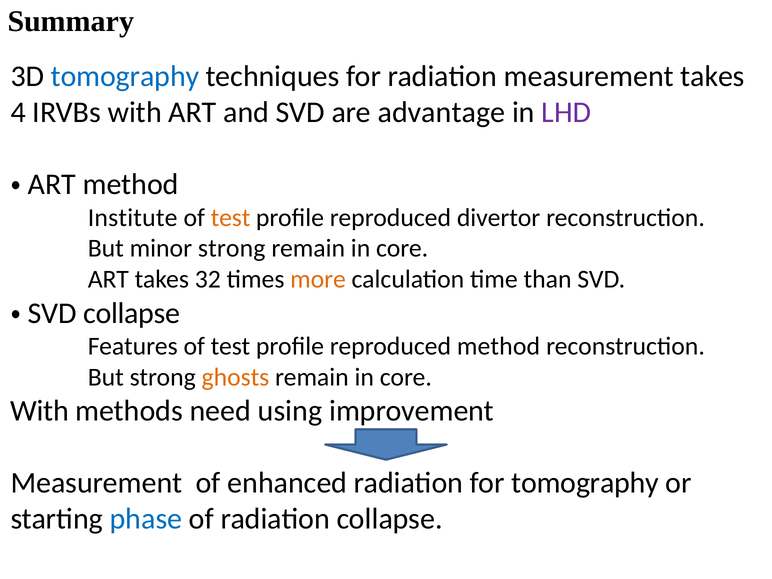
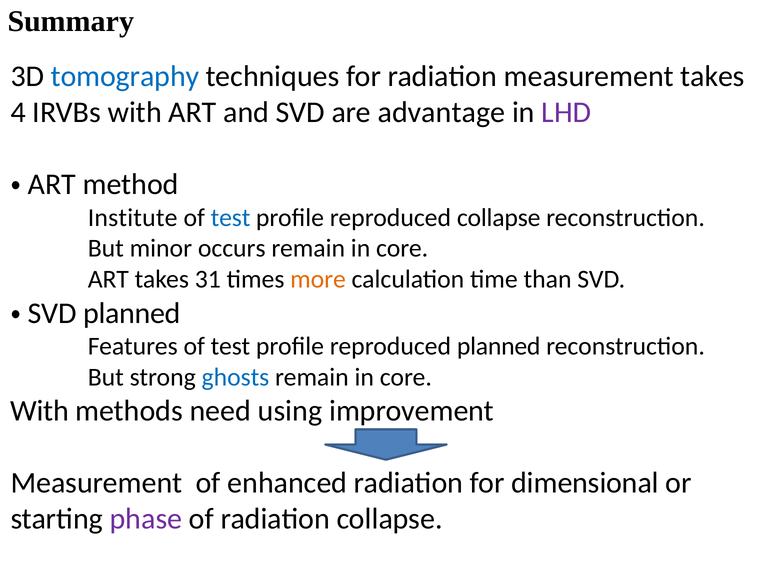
test at (231, 218) colour: orange -> blue
reproduced divertor: divertor -> collapse
minor strong: strong -> occurs
32: 32 -> 31
collapse at (132, 313): collapse -> planned
reproduced method: method -> planned
ghosts colour: orange -> blue
for tomography: tomography -> dimensional
phase colour: blue -> purple
